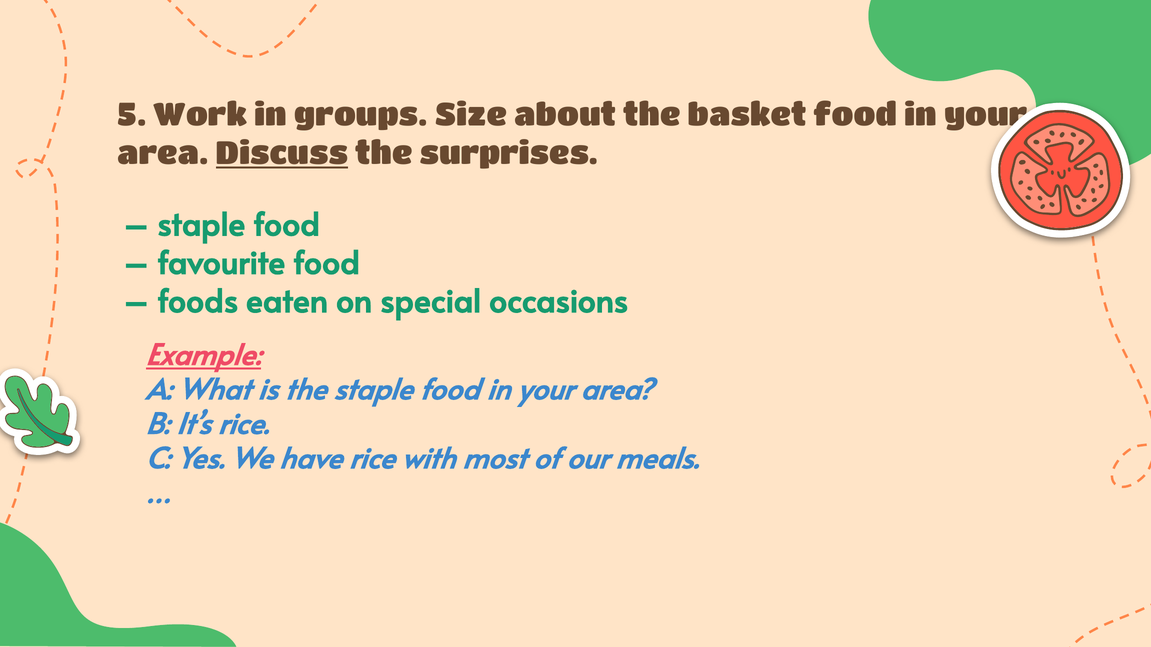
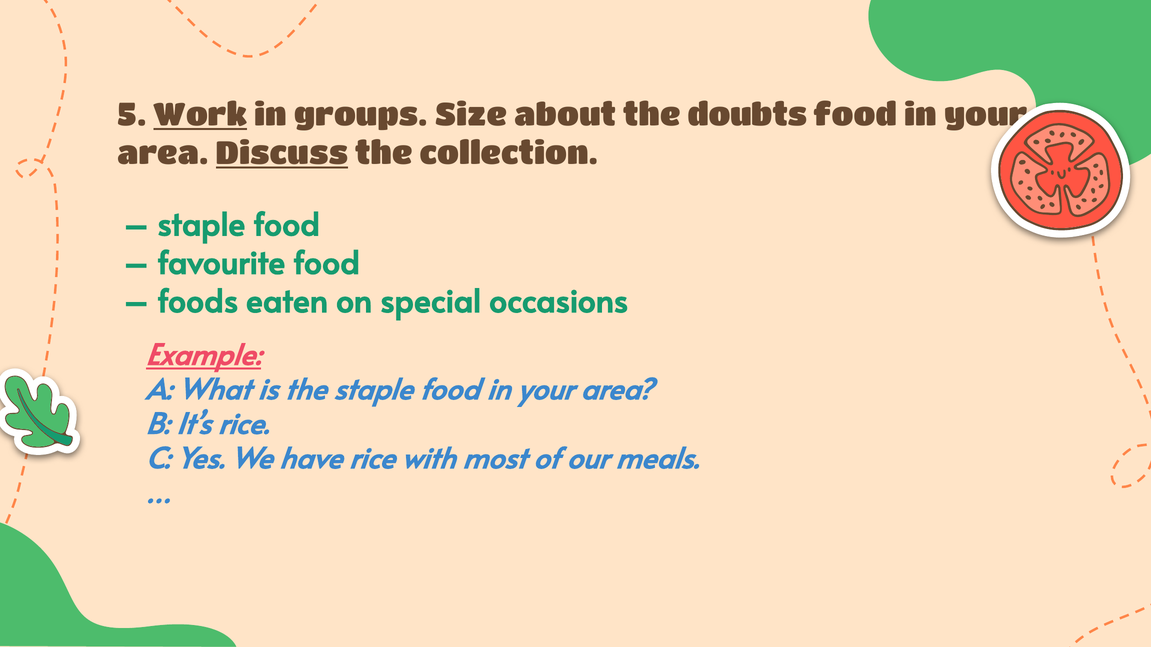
Work underline: none -> present
basket: basket -> doubts
surprises: surprises -> collection
